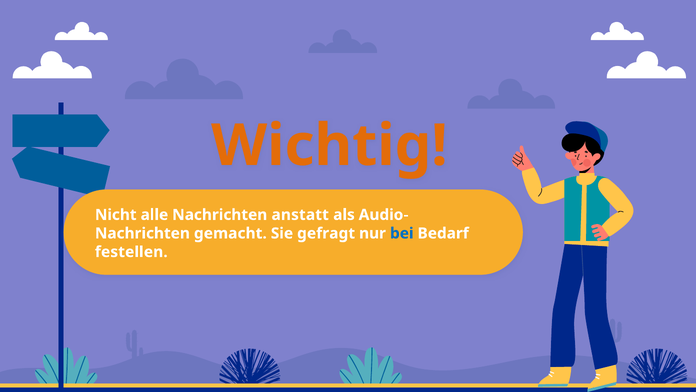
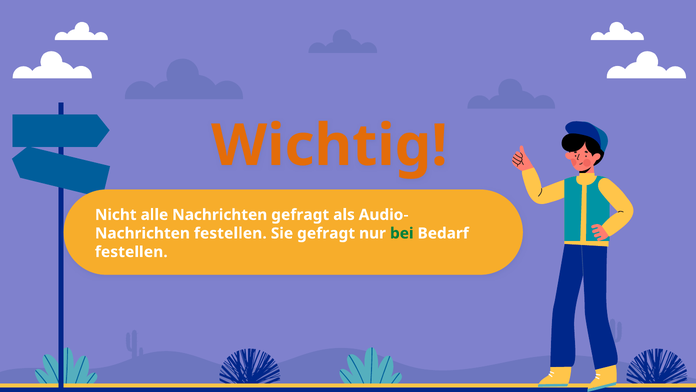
Nachrichten anstatt: anstatt -> gefragt
Nachrichten gemacht: gemacht -> festellen
bei colour: blue -> green
